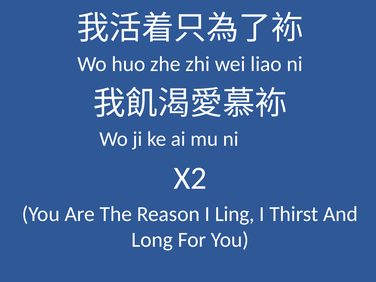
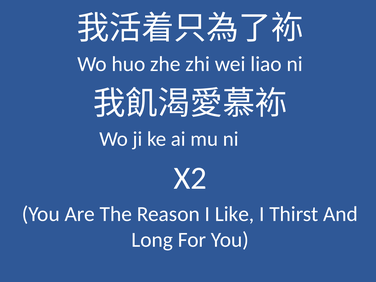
Ling: Ling -> Like
